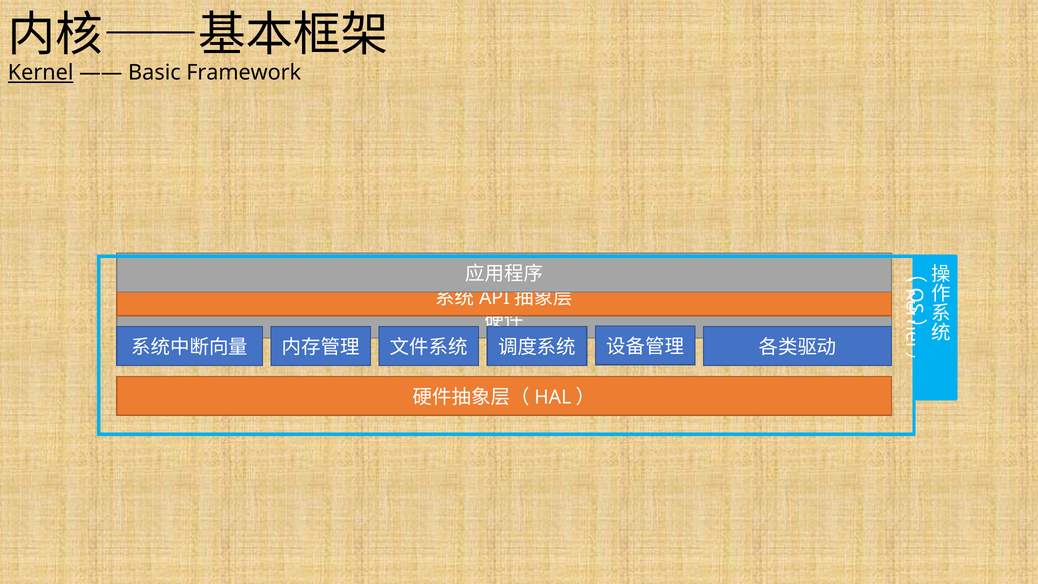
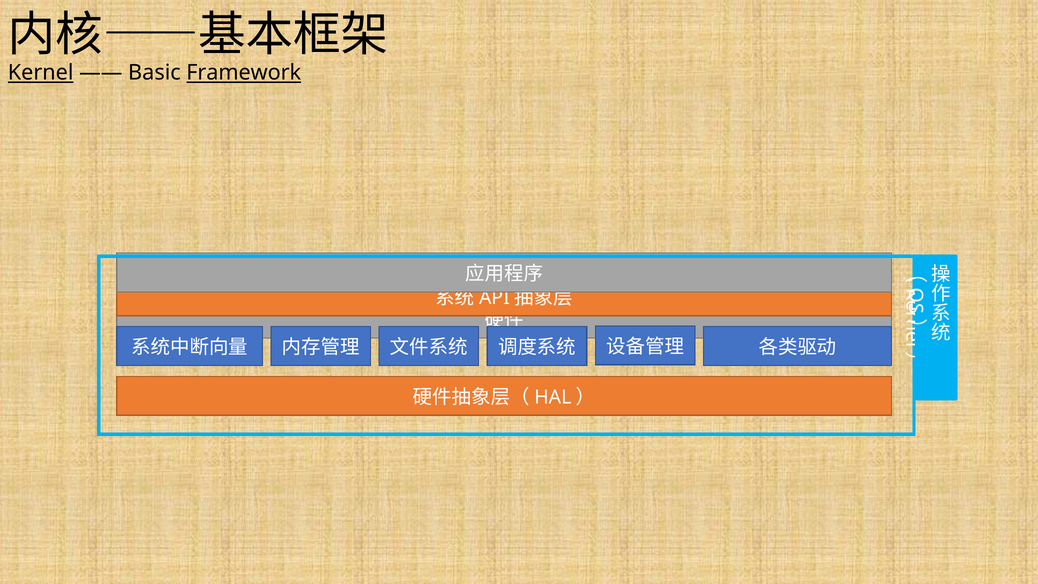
Framework underline: none -> present
